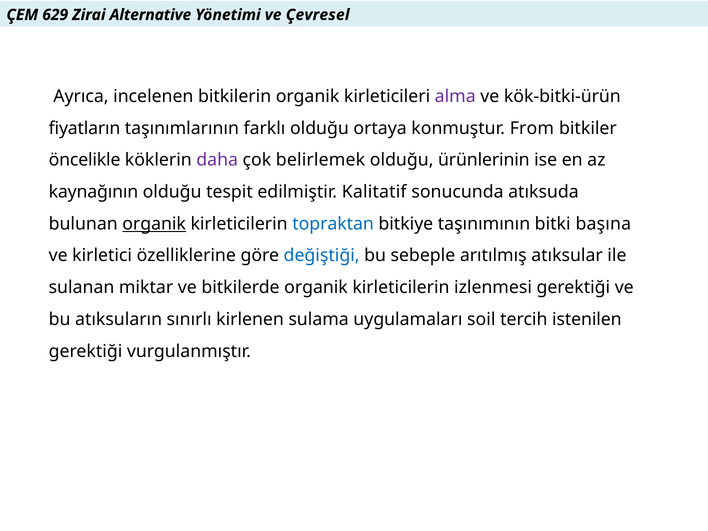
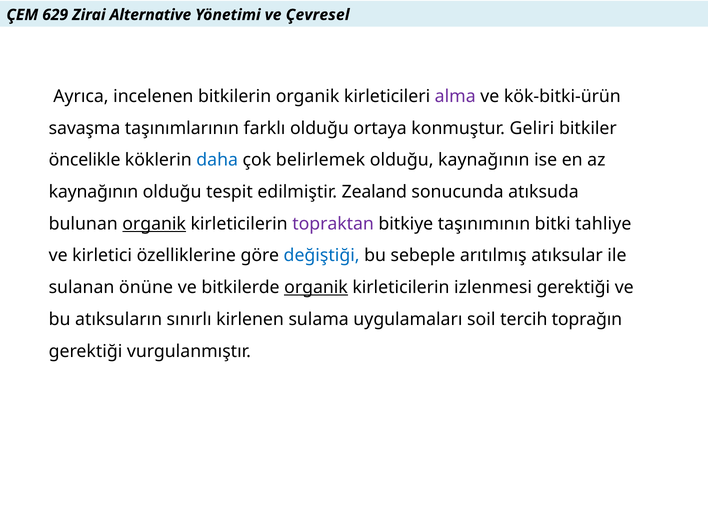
fiyatların: fiyatların -> savaşma
From: From -> Geliri
daha colour: purple -> blue
olduğu ürünlerinin: ürünlerinin -> kaynağının
Kalitatif: Kalitatif -> Zealand
topraktan colour: blue -> purple
başına: başına -> tahliye
miktar: miktar -> önüne
organik at (316, 287) underline: none -> present
istenilen: istenilen -> toprağın
